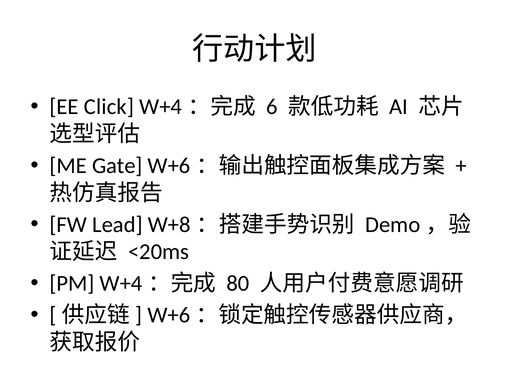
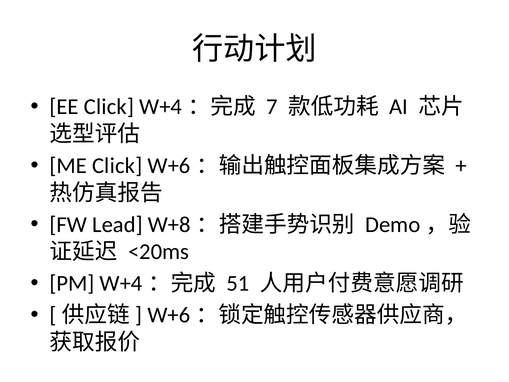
6: 6 -> 7
ME Gate: Gate -> Click
80: 80 -> 51
